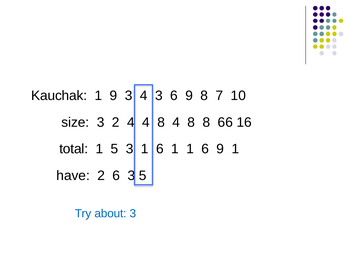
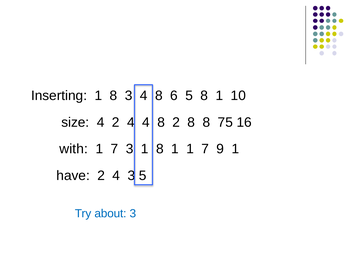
Kauchak: Kauchak -> Inserting
9 at (114, 96): 9 -> 8
3 at (159, 96): 3 -> 8
9 at (189, 96): 9 -> 5
7 at (219, 96): 7 -> 1
size 3: 3 -> 4
8 4: 4 -> 2
66: 66 -> 75
total: total -> with
5 at (114, 149): 5 -> 7
6 at (160, 149): 6 -> 8
1 1 6: 6 -> 7
6 at (116, 176): 6 -> 4
